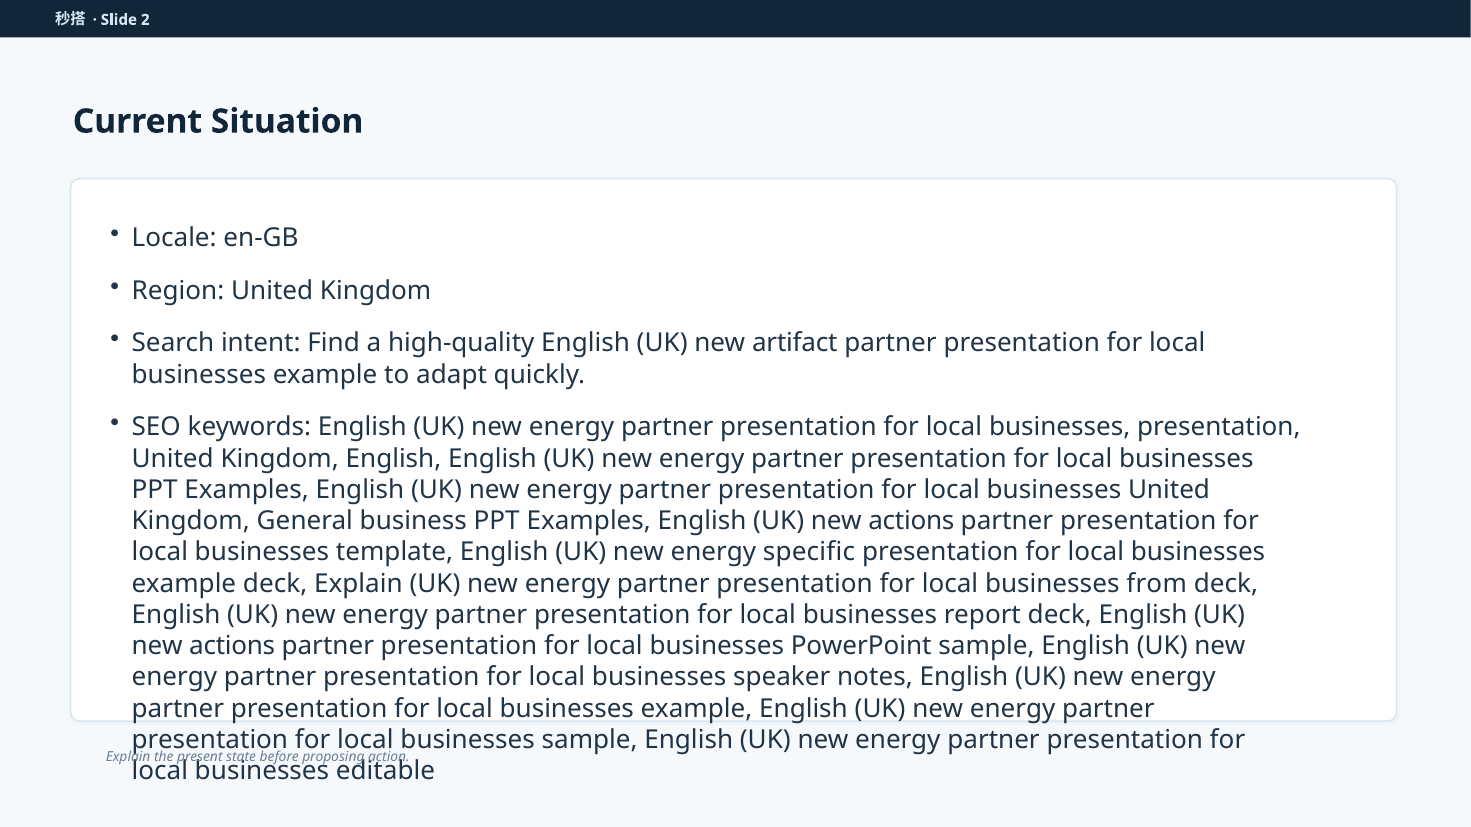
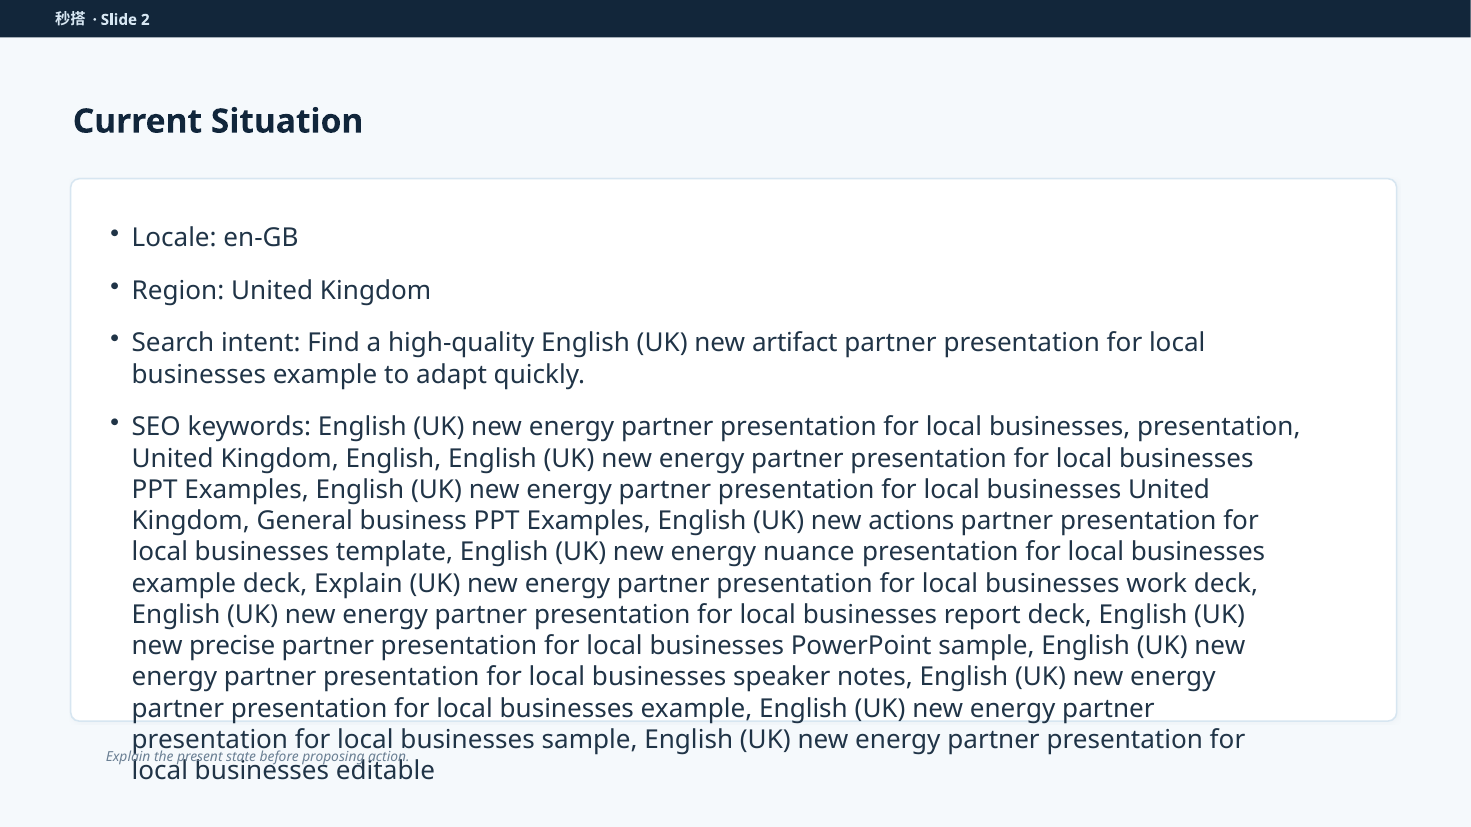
specific: specific -> nuance
from: from -> work
actions at (232, 646): actions -> precise
